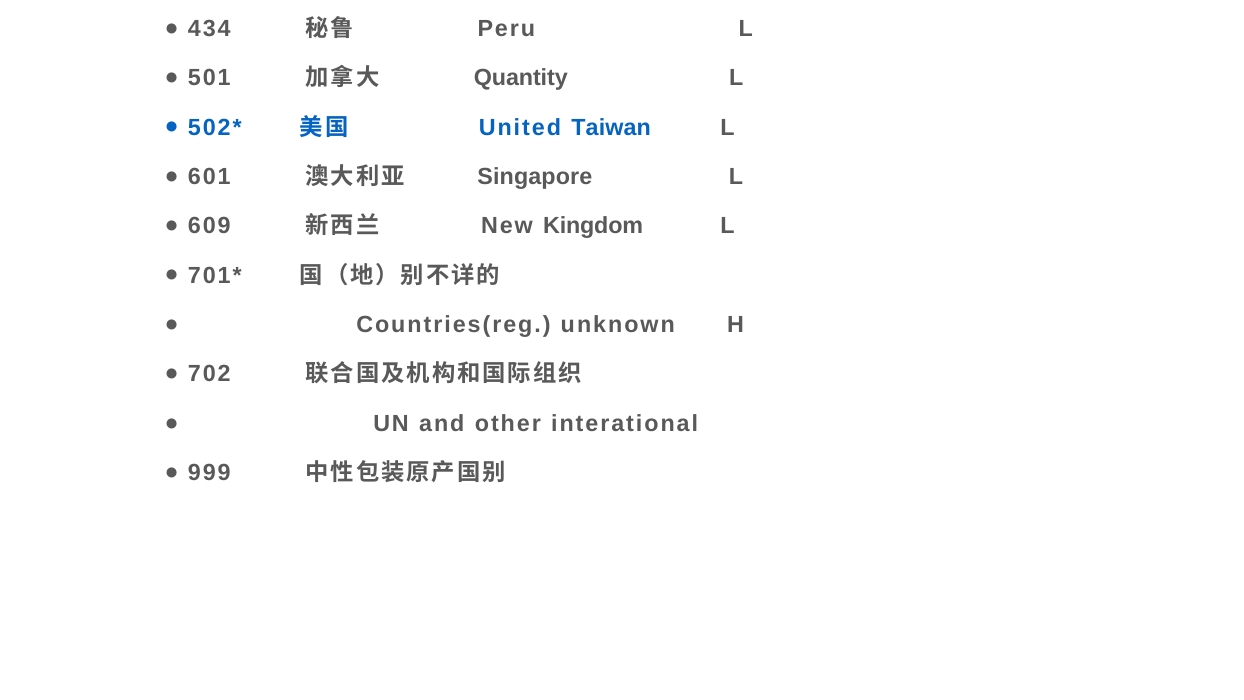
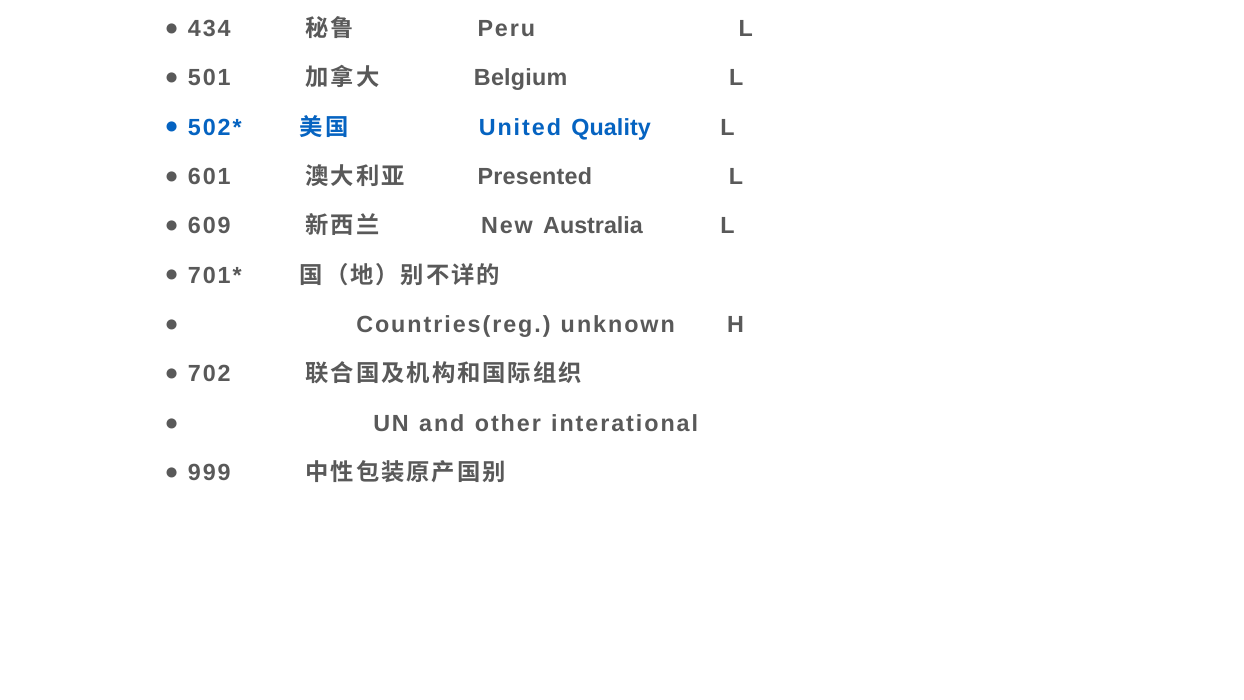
Quantity: Quantity -> Belgium
Taiwan: Taiwan -> Quality
Singapore: Singapore -> Presented
Kingdom: Kingdom -> Australia
